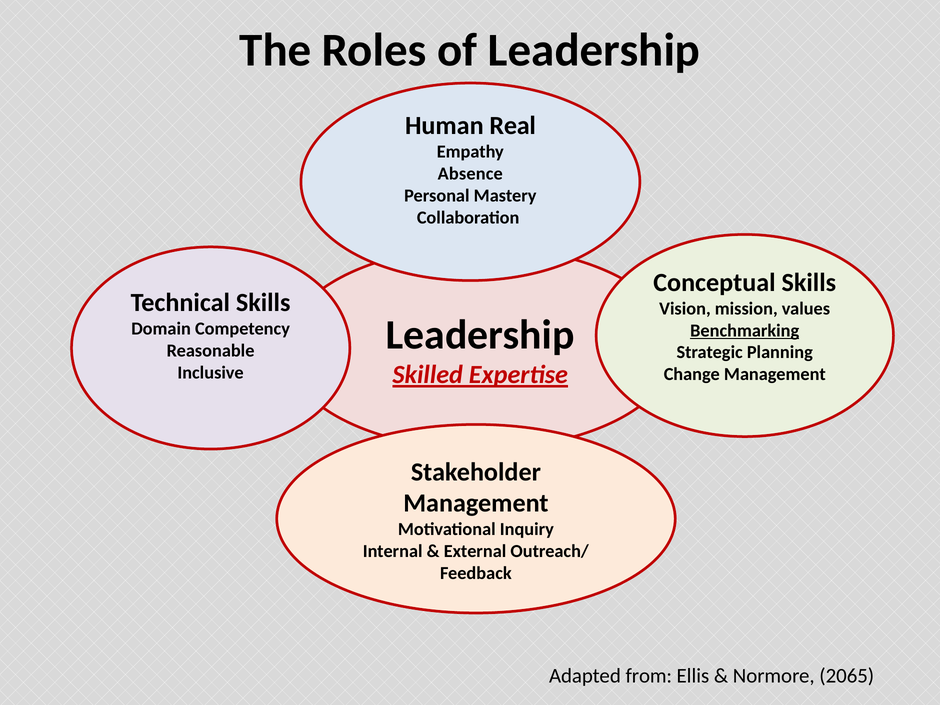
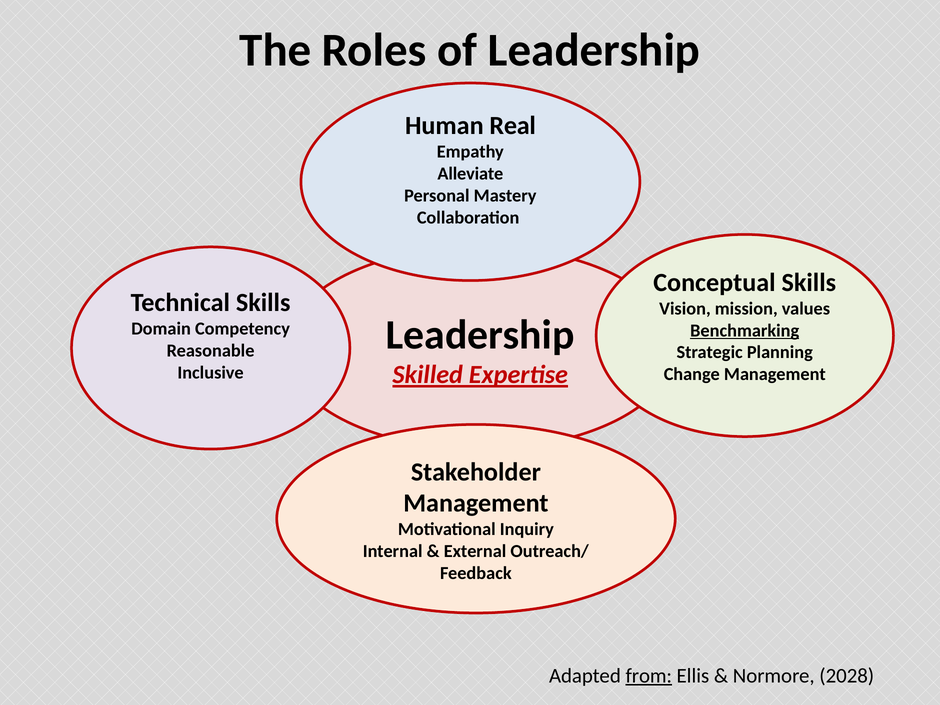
Absence: Absence -> Alleviate
from underline: none -> present
2065: 2065 -> 2028
